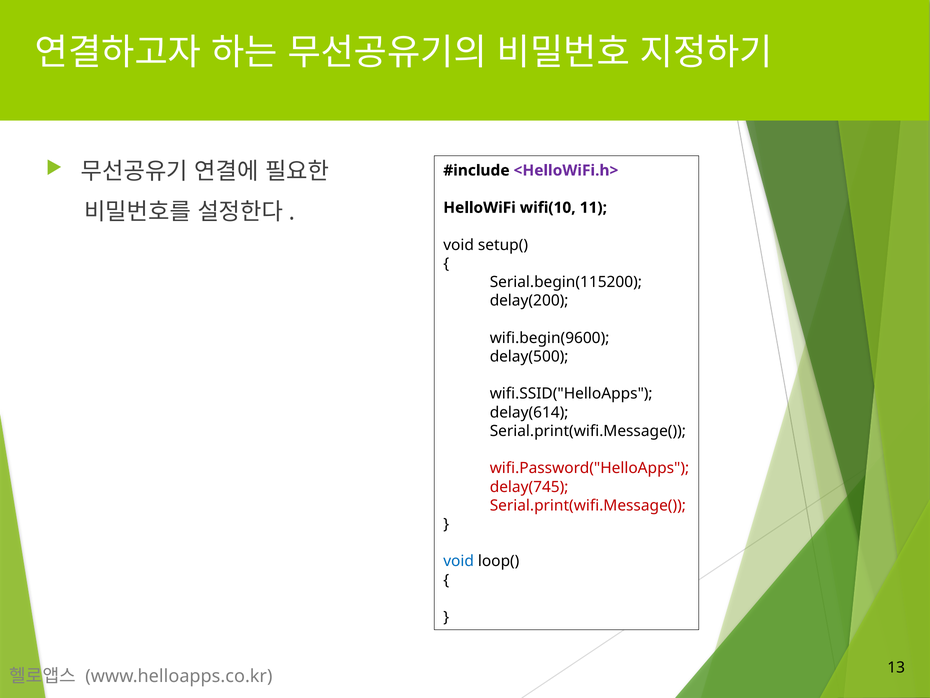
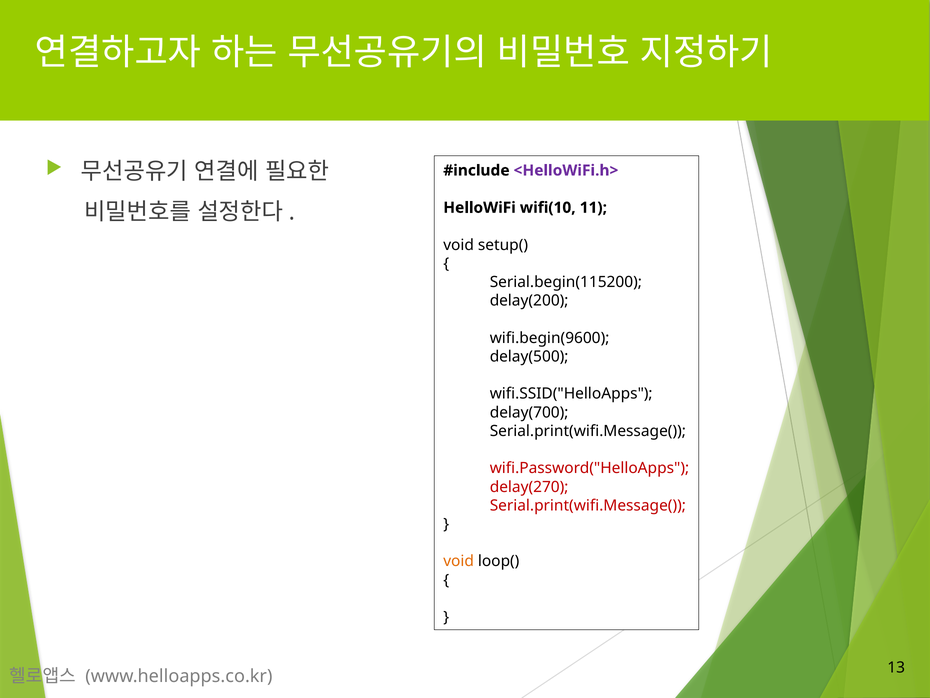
delay(614: delay(614 -> delay(700
delay(745: delay(745 -> delay(270
void at (459, 561) colour: blue -> orange
